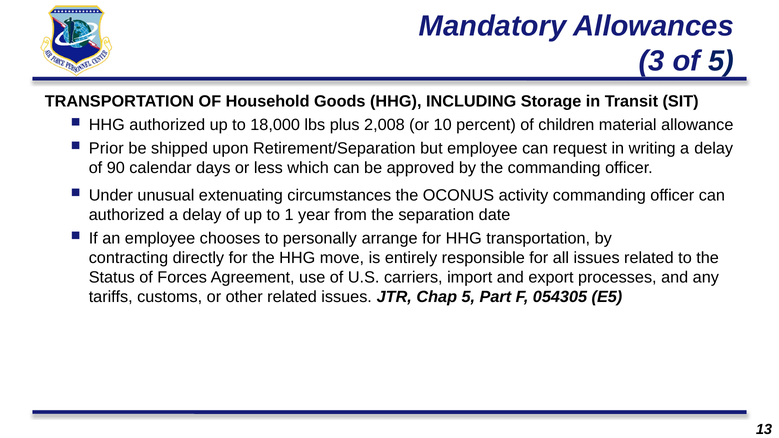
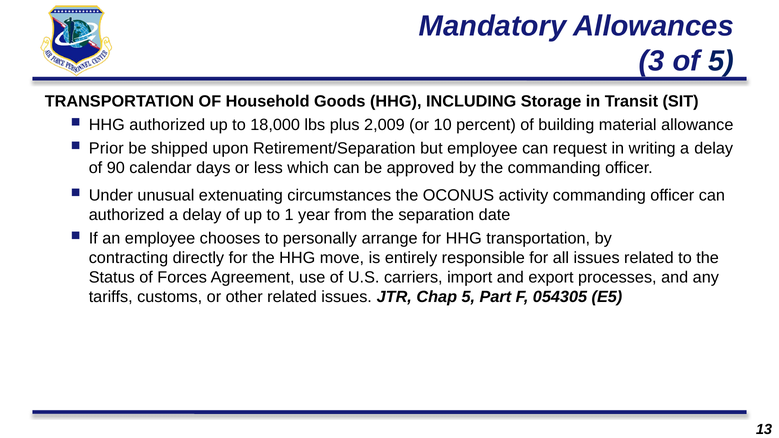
2,008: 2,008 -> 2,009
children: children -> building
